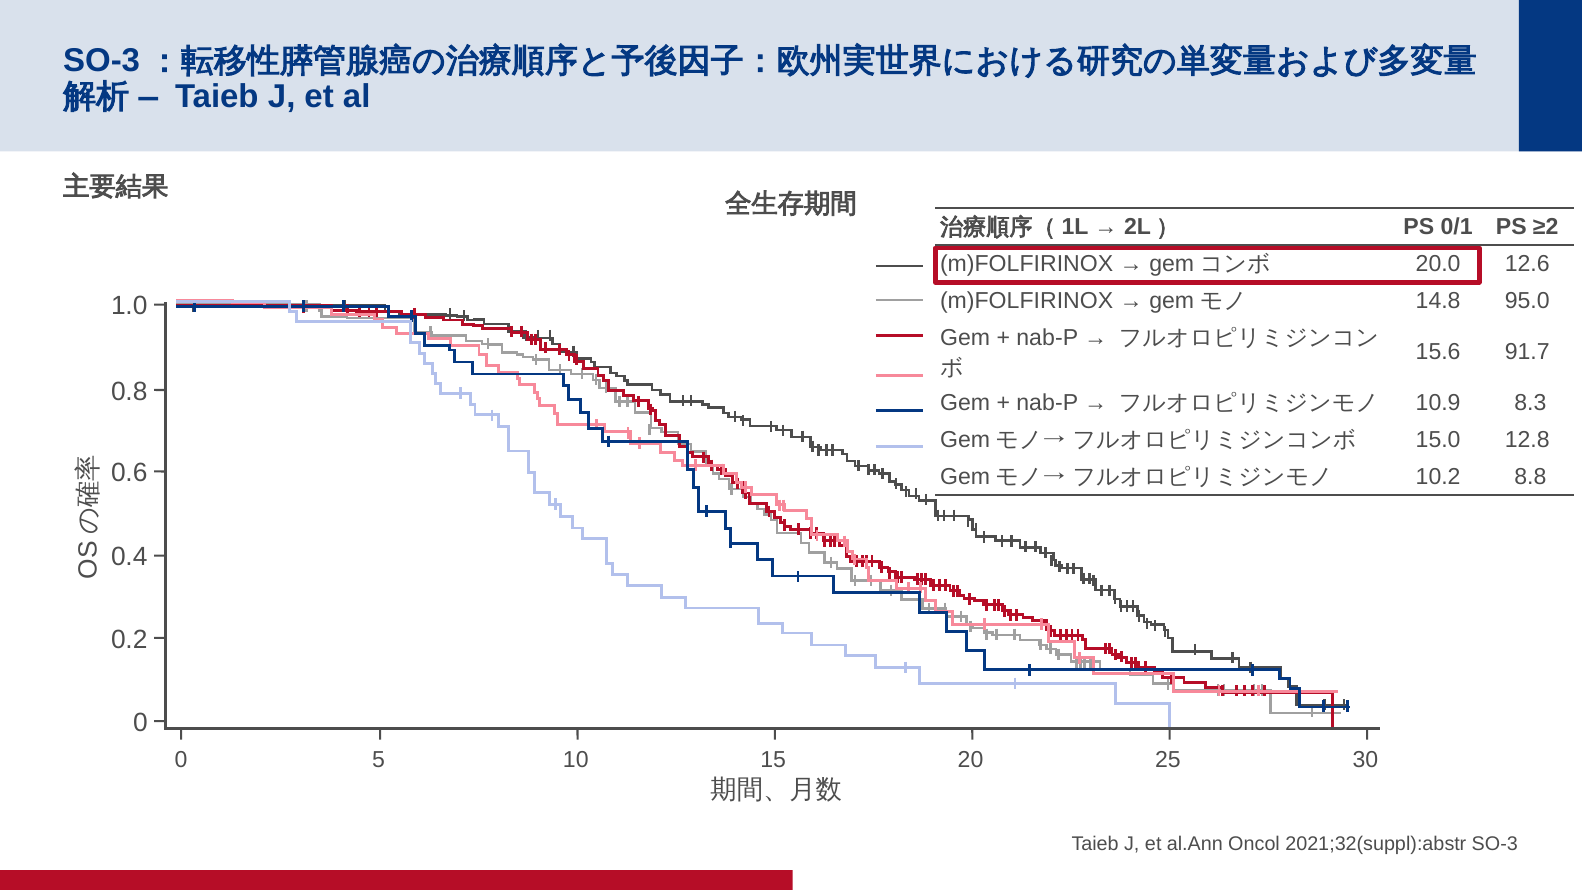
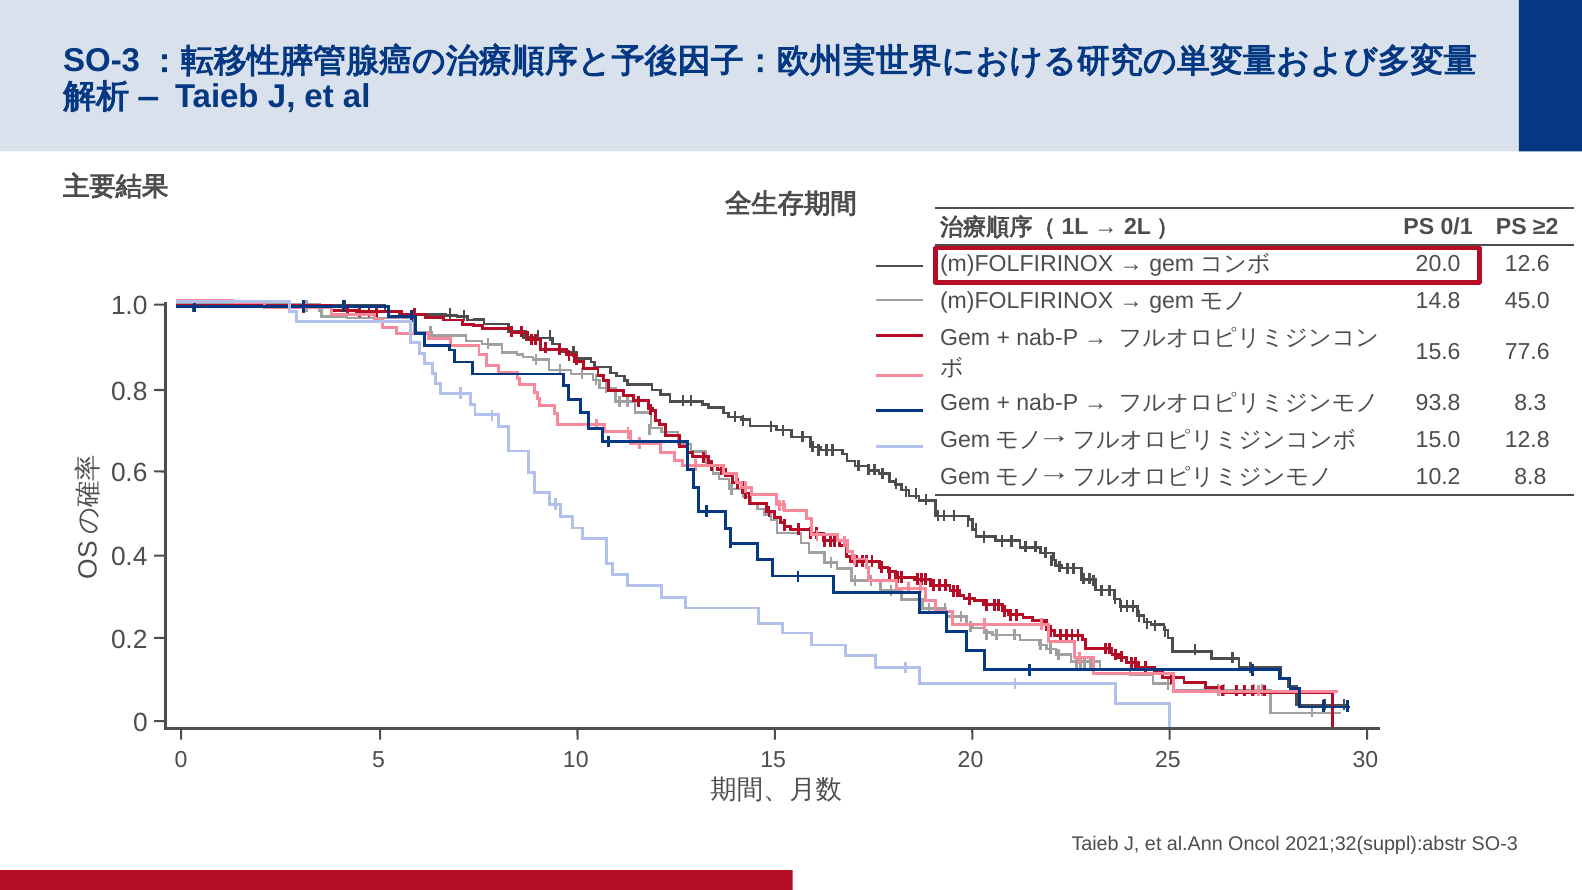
95.0: 95.0 -> 45.0
91.7: 91.7 -> 77.6
10.9: 10.9 -> 93.8
